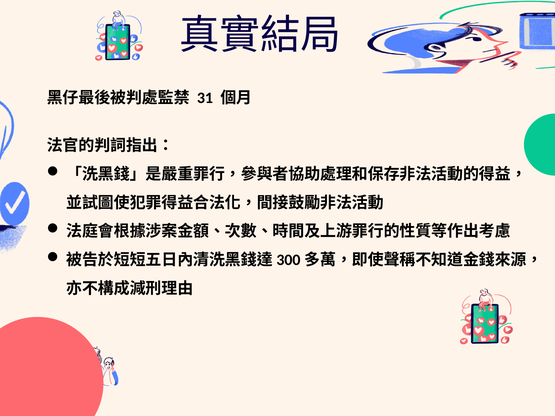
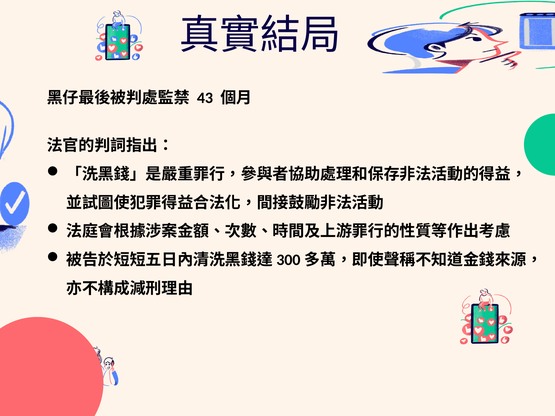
31: 31 -> 43
